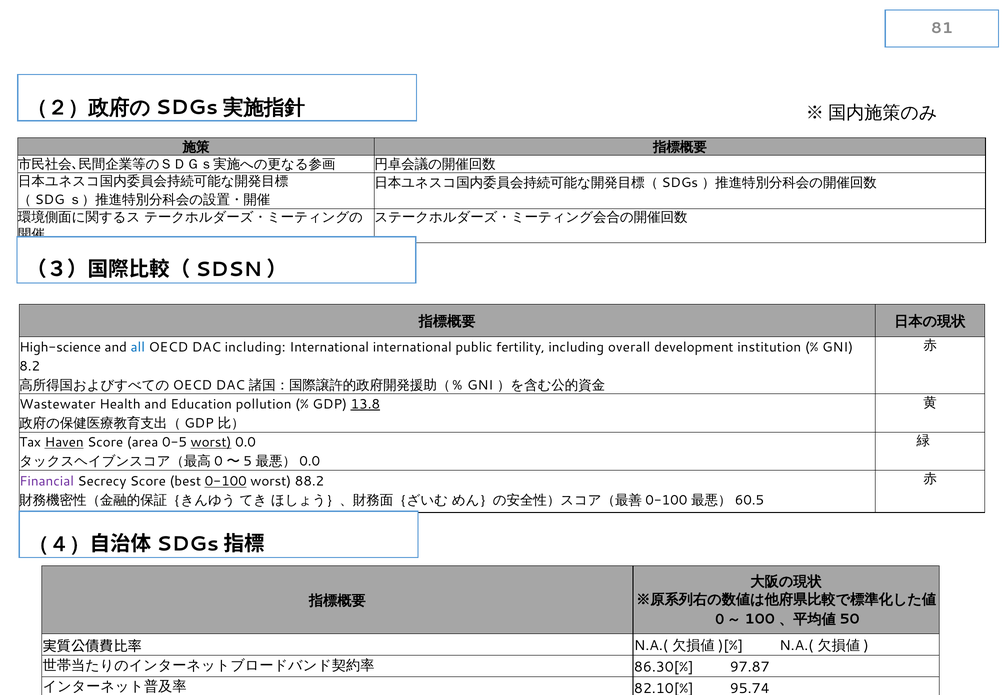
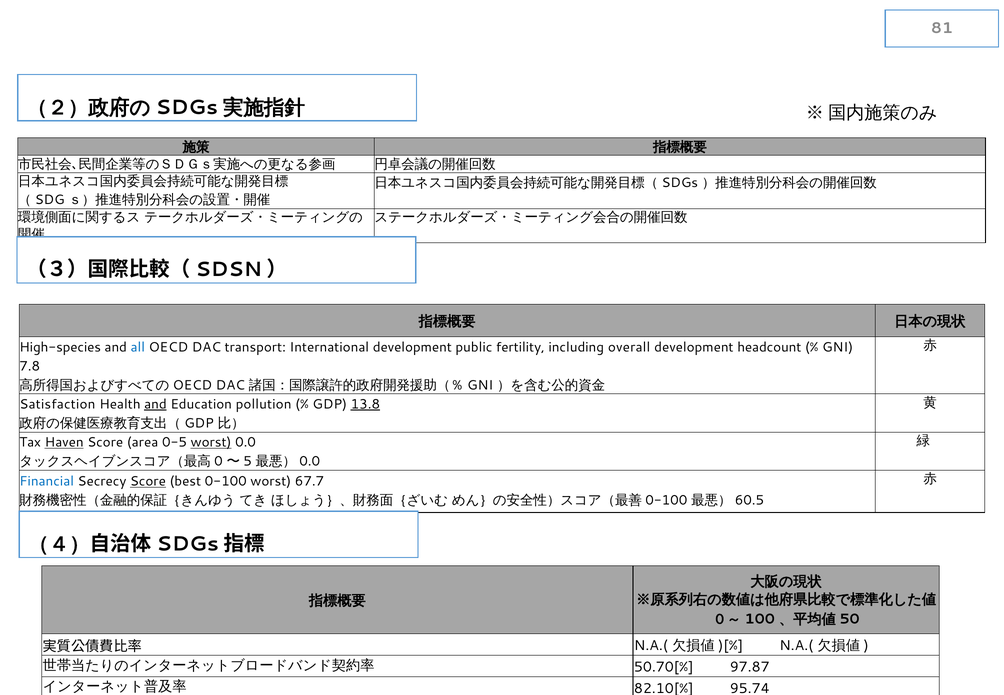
High-science: High-science -> High-species
DAC including: including -> transport
International international: international -> development
institution: institution -> headcount
8.2: 8.2 -> 7.8
Wastewater: Wastewater -> Satisfaction
and at (155, 404) underline: none -> present
Financial colour: purple -> blue
Score at (148, 481) underline: none -> present
0-100 underline: present -> none
88.2: 88.2 -> 67.7
86.30[%: 86.30[% -> 50.70[%
